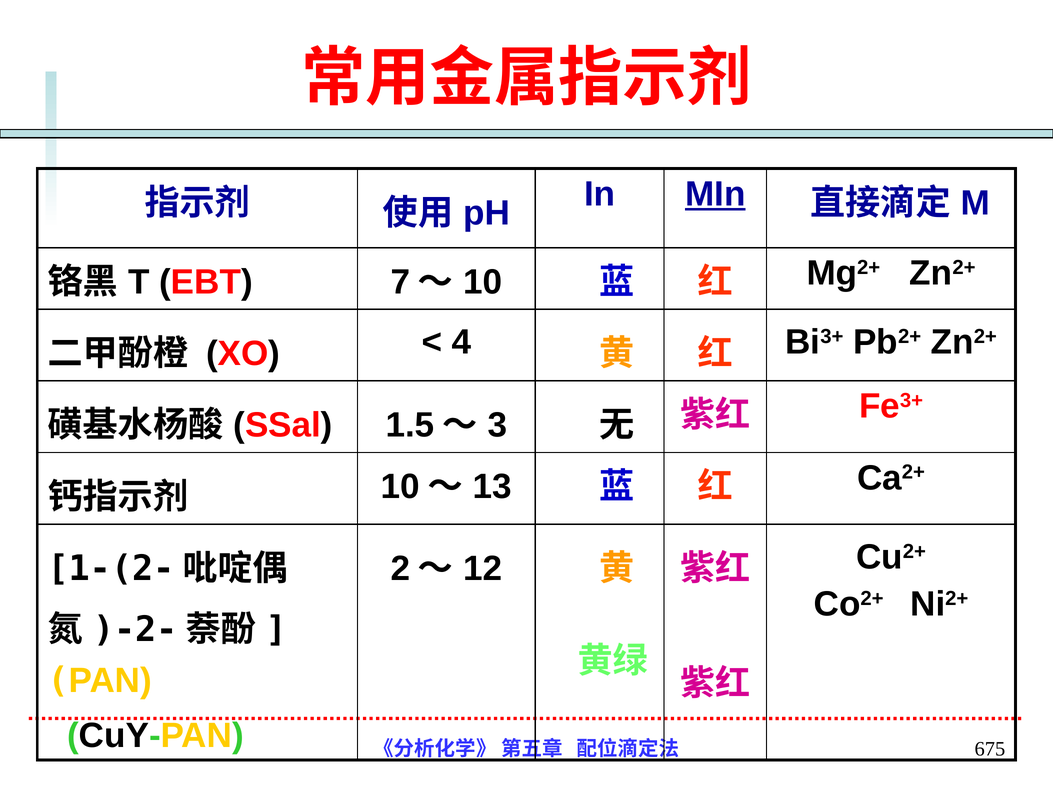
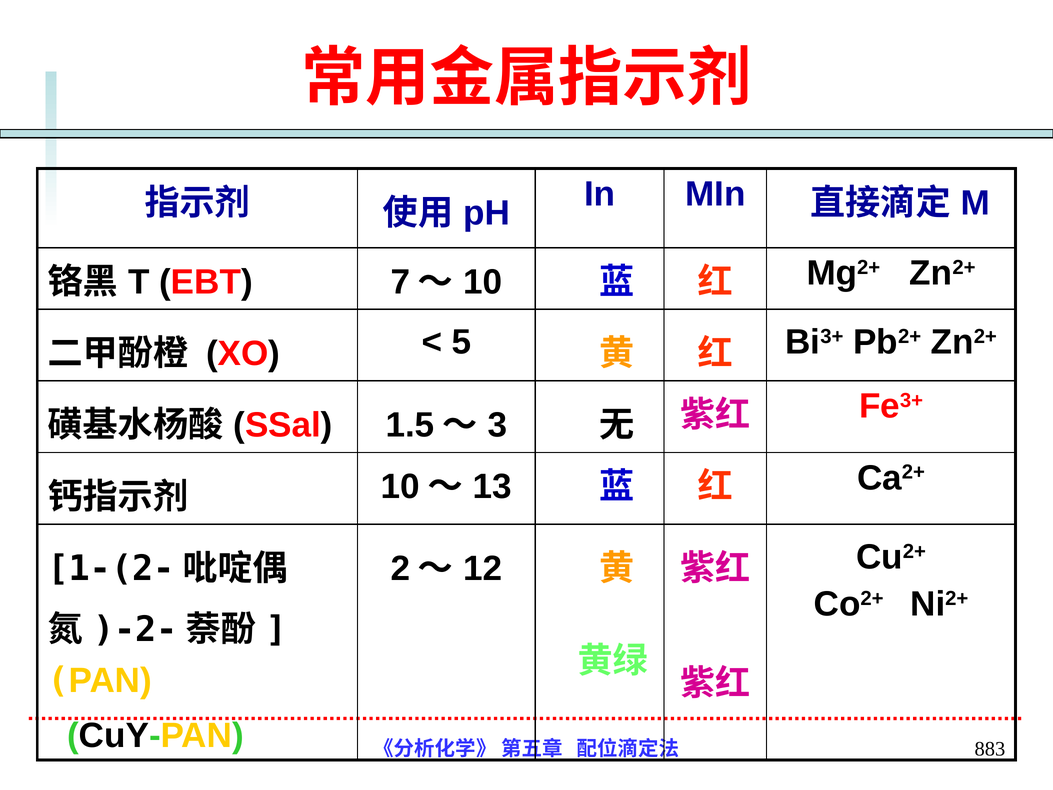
MIn underline: present -> none
4: 4 -> 5
675: 675 -> 883
